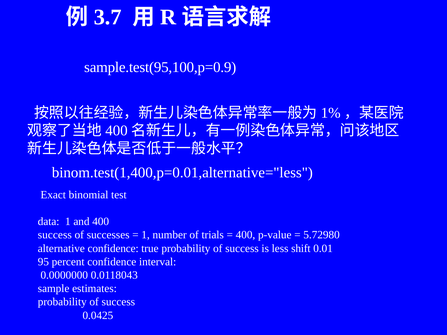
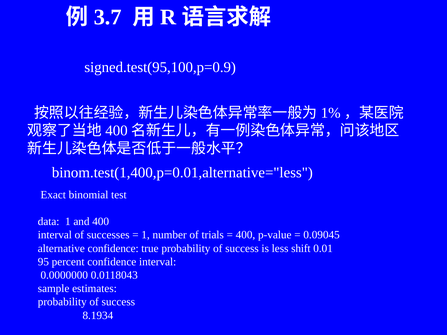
sample.test(95,100,p=0.9: sample.test(95,100,p=0.9 -> signed.test(95,100,p=0.9
success at (55, 235): success -> interval
5.72980: 5.72980 -> 0.09045
0.0425: 0.0425 -> 8.1934
